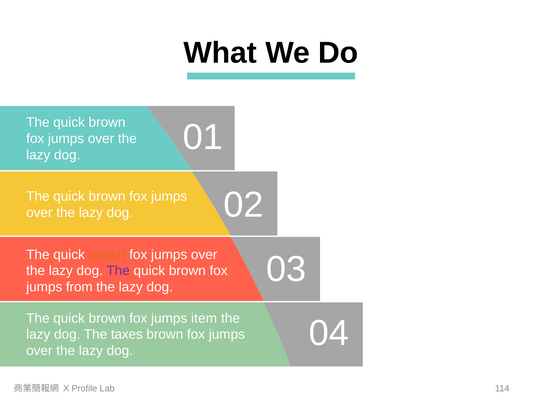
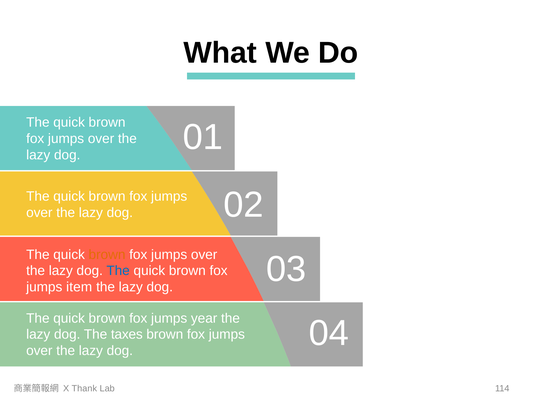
The at (118, 271) colour: purple -> blue
from: from -> item
item: item -> year
Profile: Profile -> Thank
